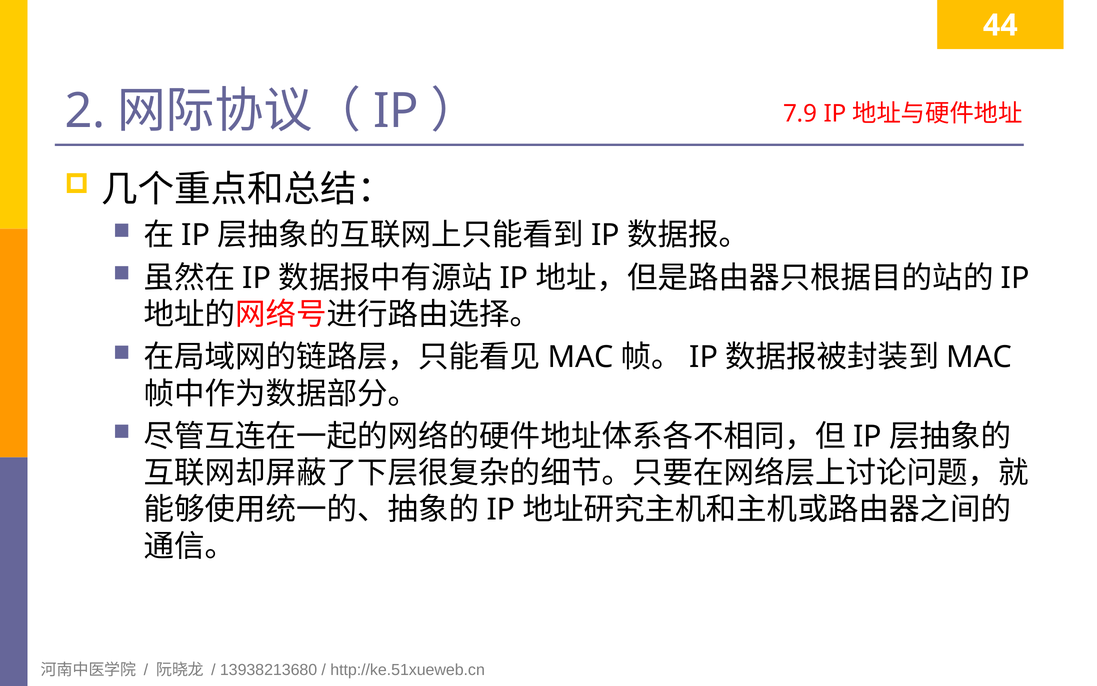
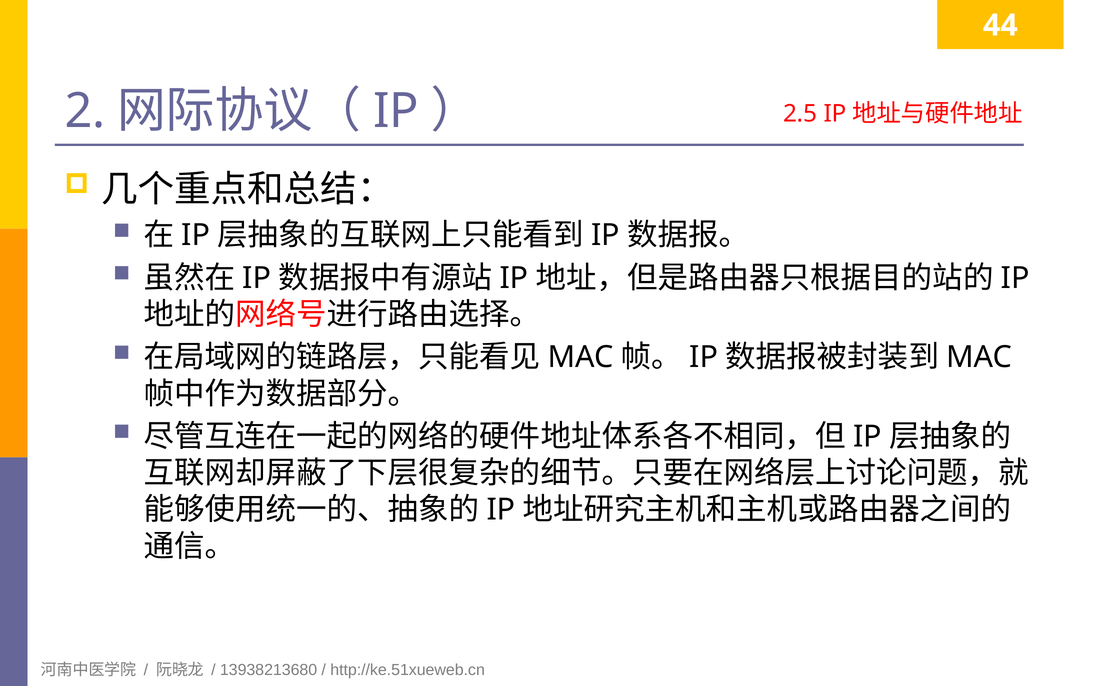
7.9: 7.9 -> 2.5
